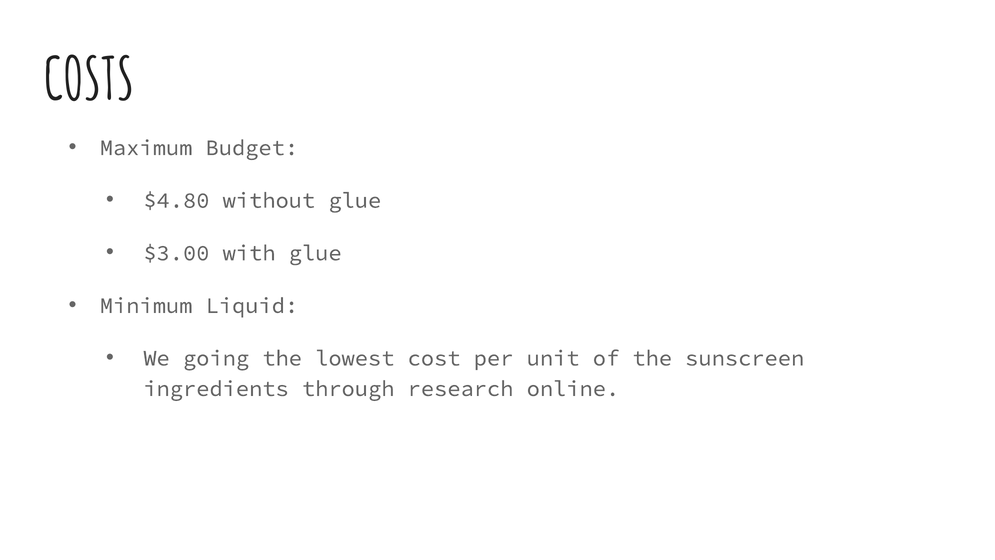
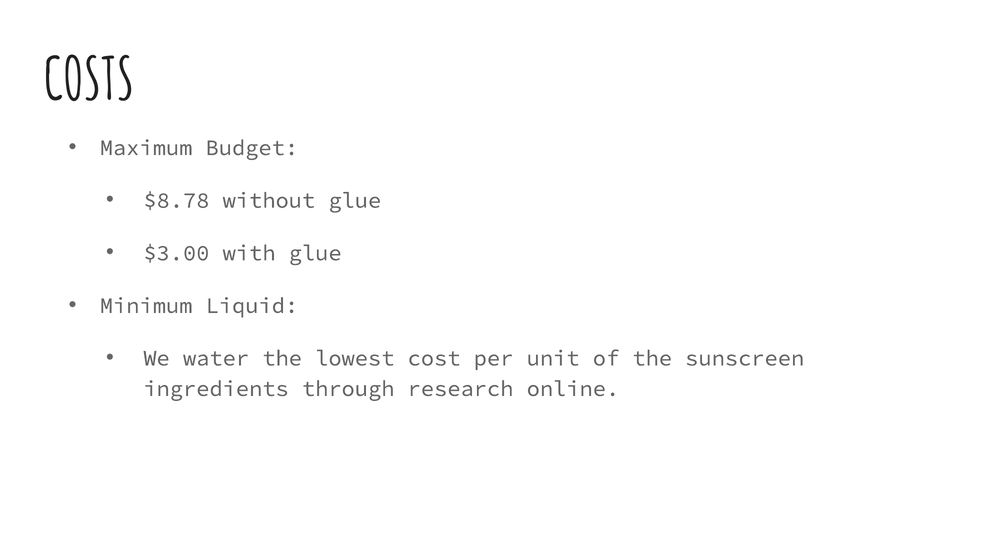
$4.80: $4.80 -> $8.78
going: going -> water
